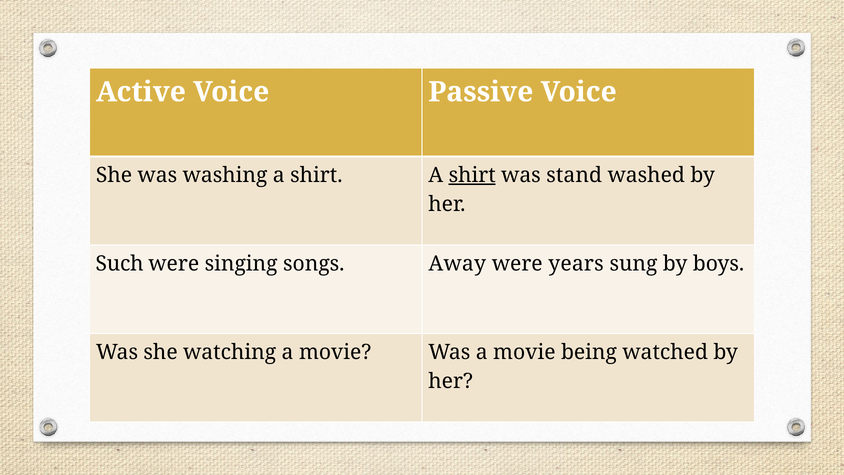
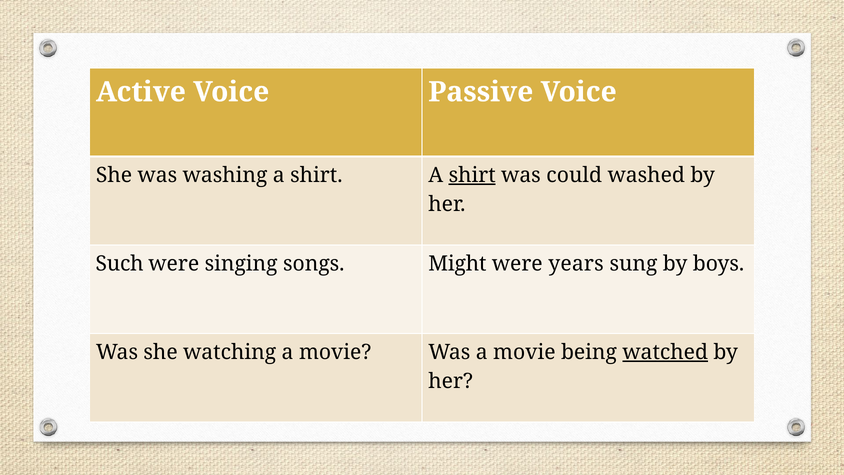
stand: stand -> could
Away: Away -> Might
watched underline: none -> present
